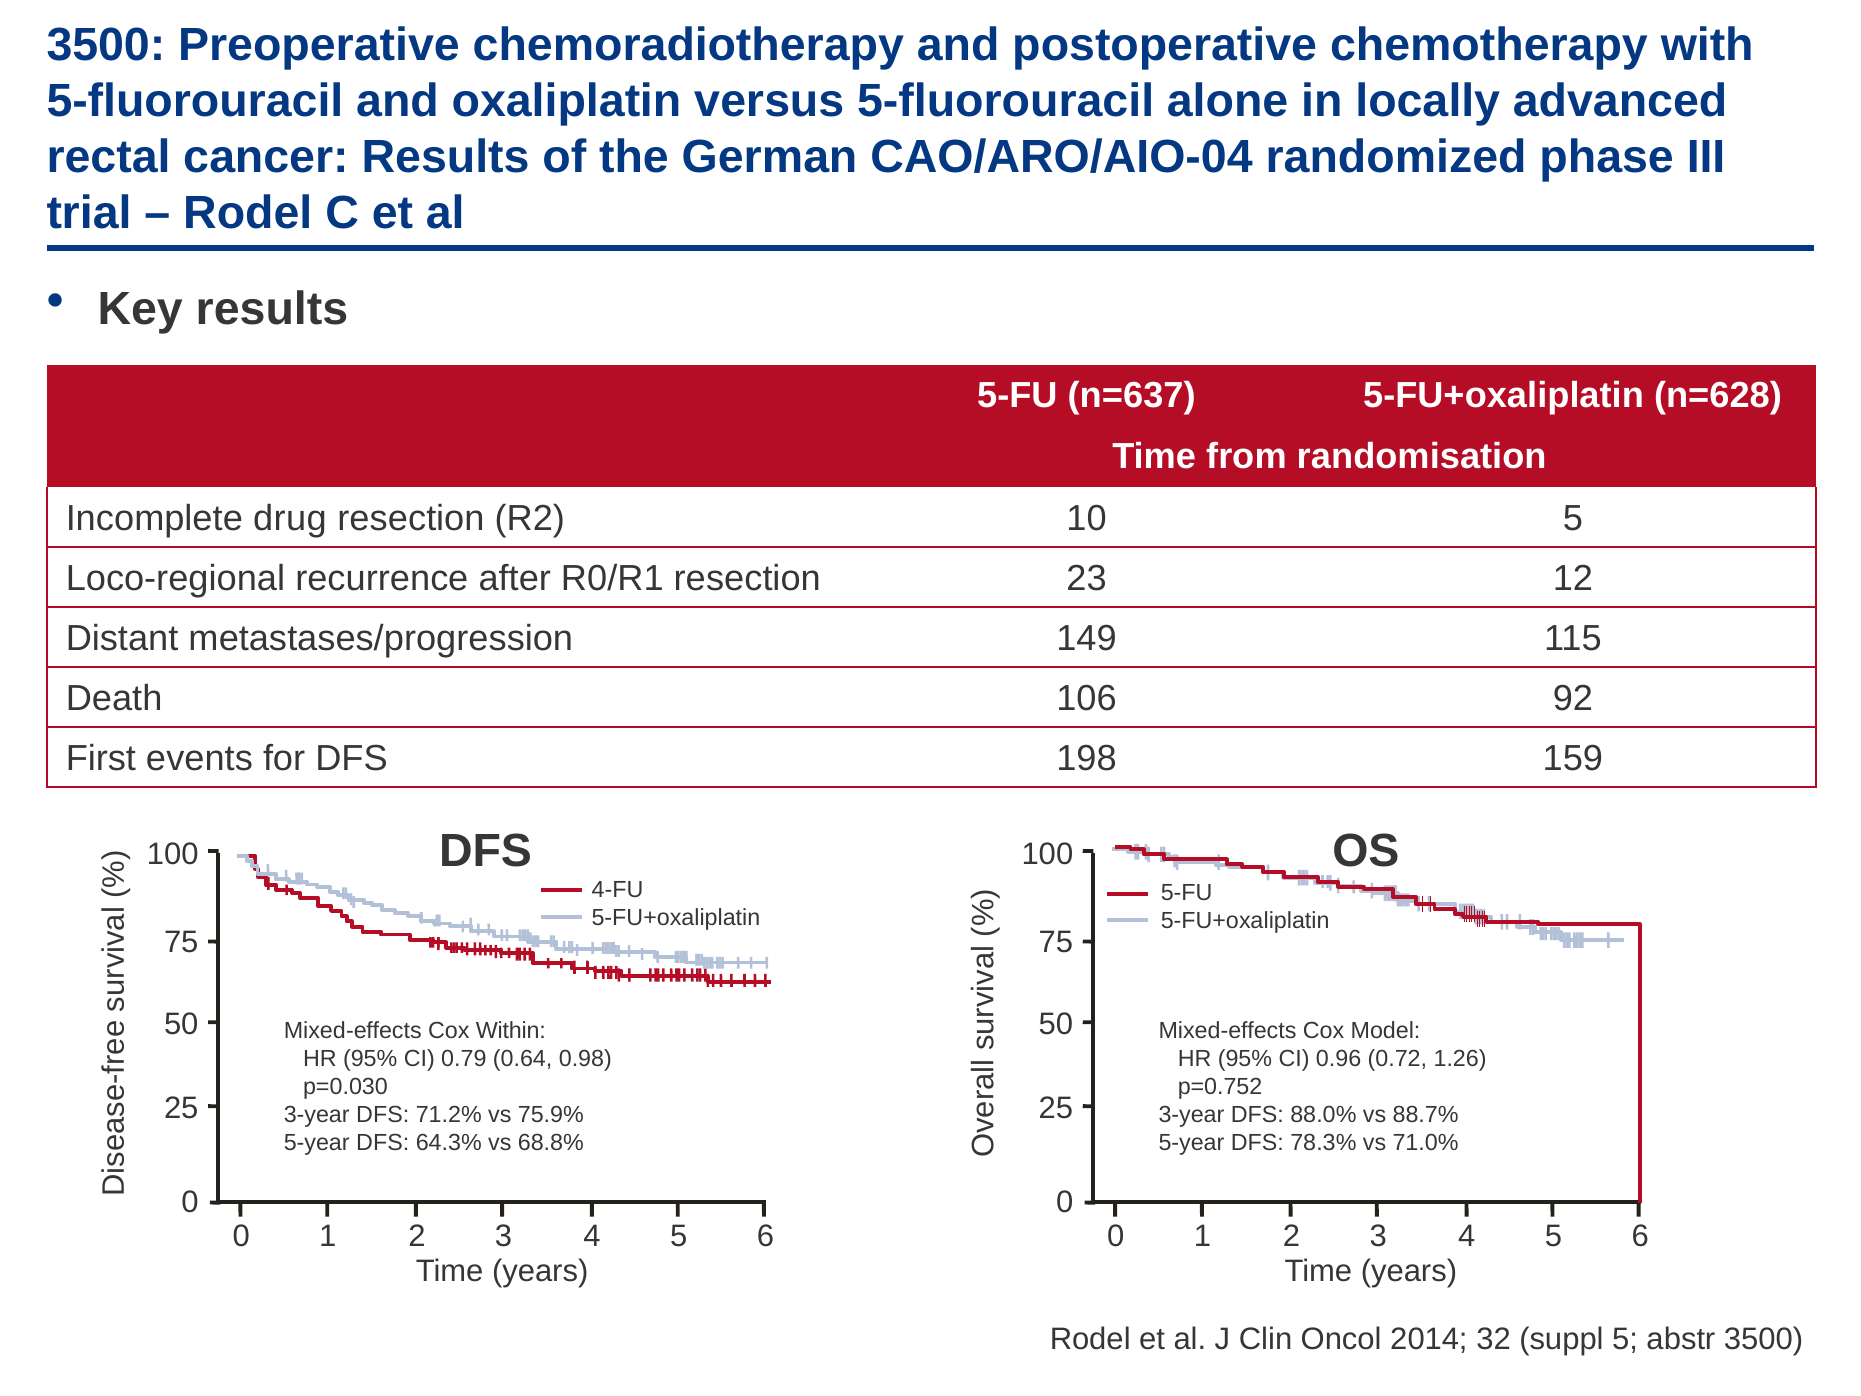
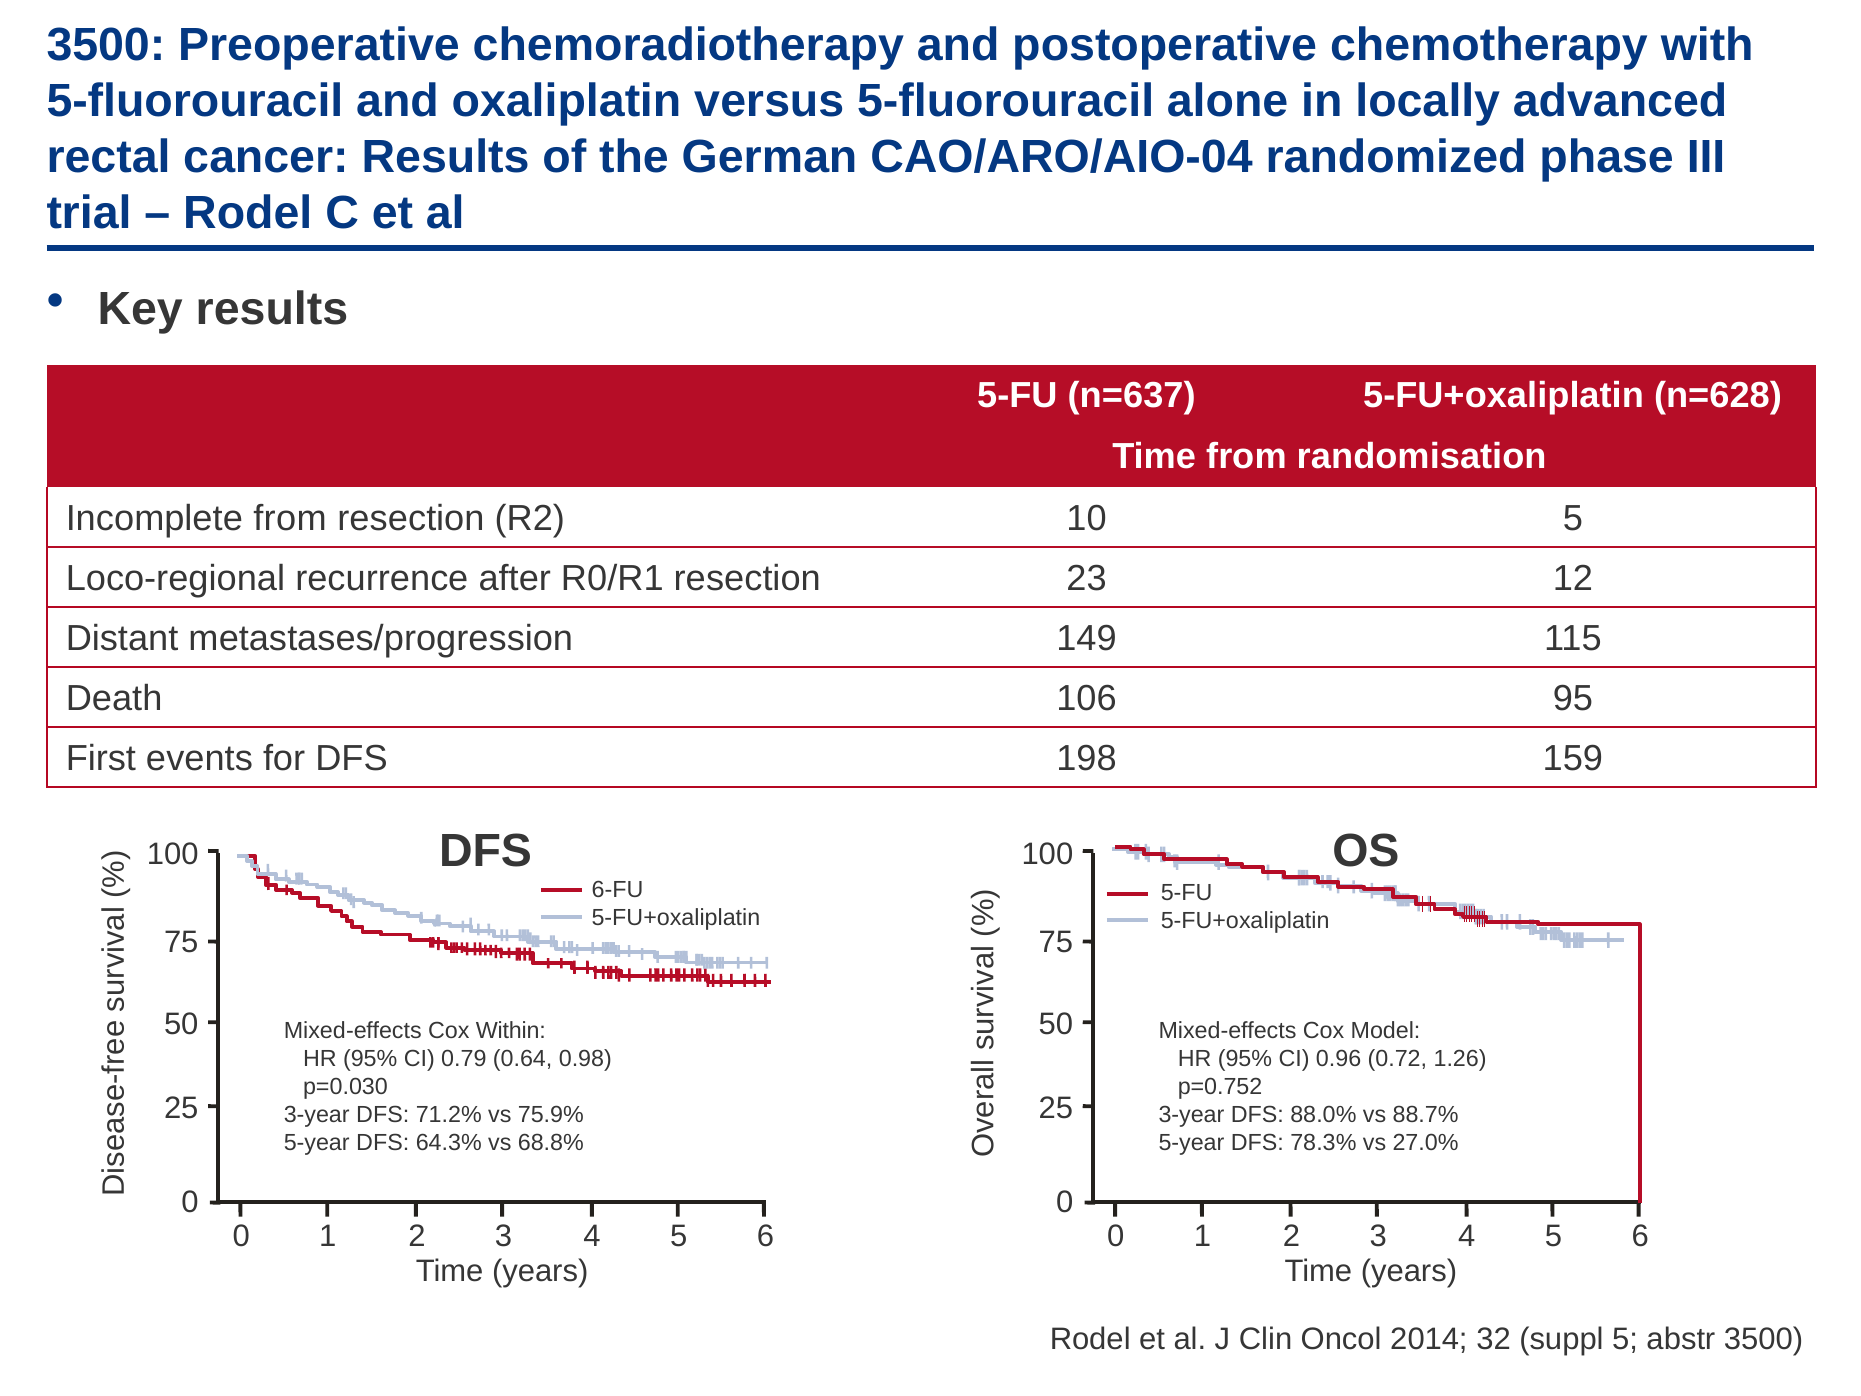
Incomplete drug: drug -> from
92: 92 -> 95
4-FU: 4-FU -> 6-FU
71.0%: 71.0% -> 27.0%
